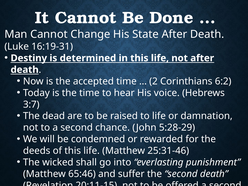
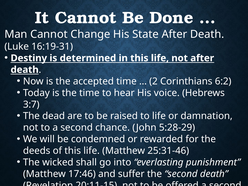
65:46: 65:46 -> 17:46
